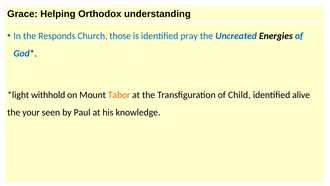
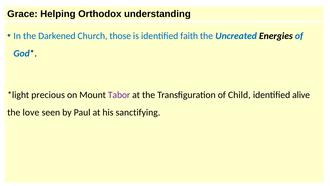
Responds: Responds -> Darkened
pray: pray -> faith
withhold: withhold -> precious
Tabor colour: orange -> purple
your: your -> love
knowledge: knowledge -> sanctifying
